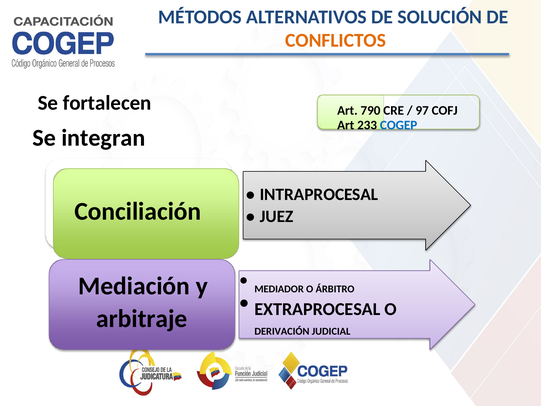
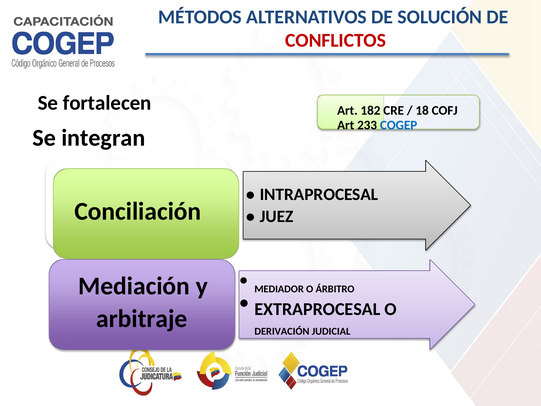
CONFLICTOS colour: orange -> red
790: 790 -> 182
97: 97 -> 18
